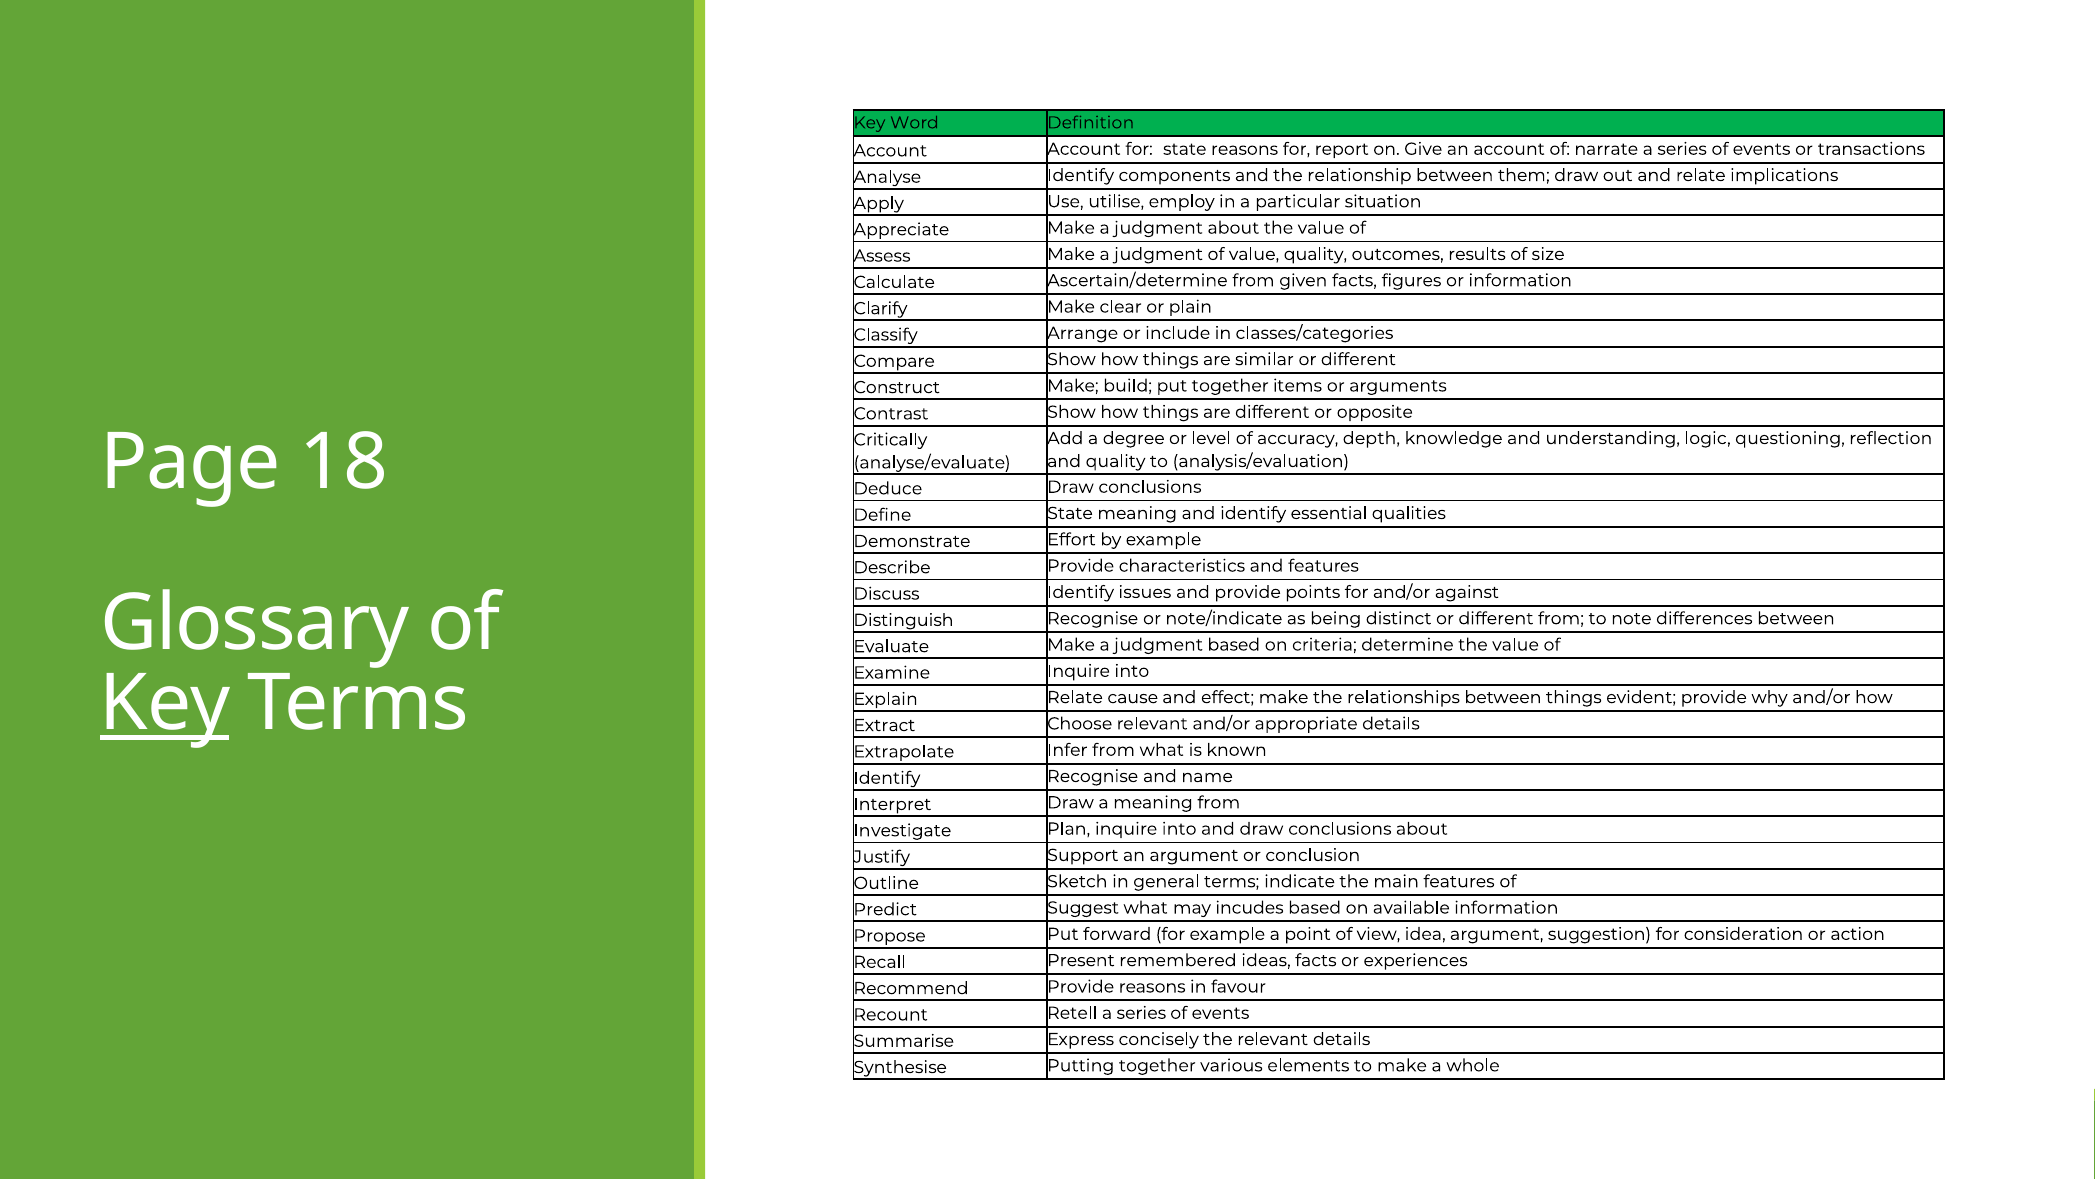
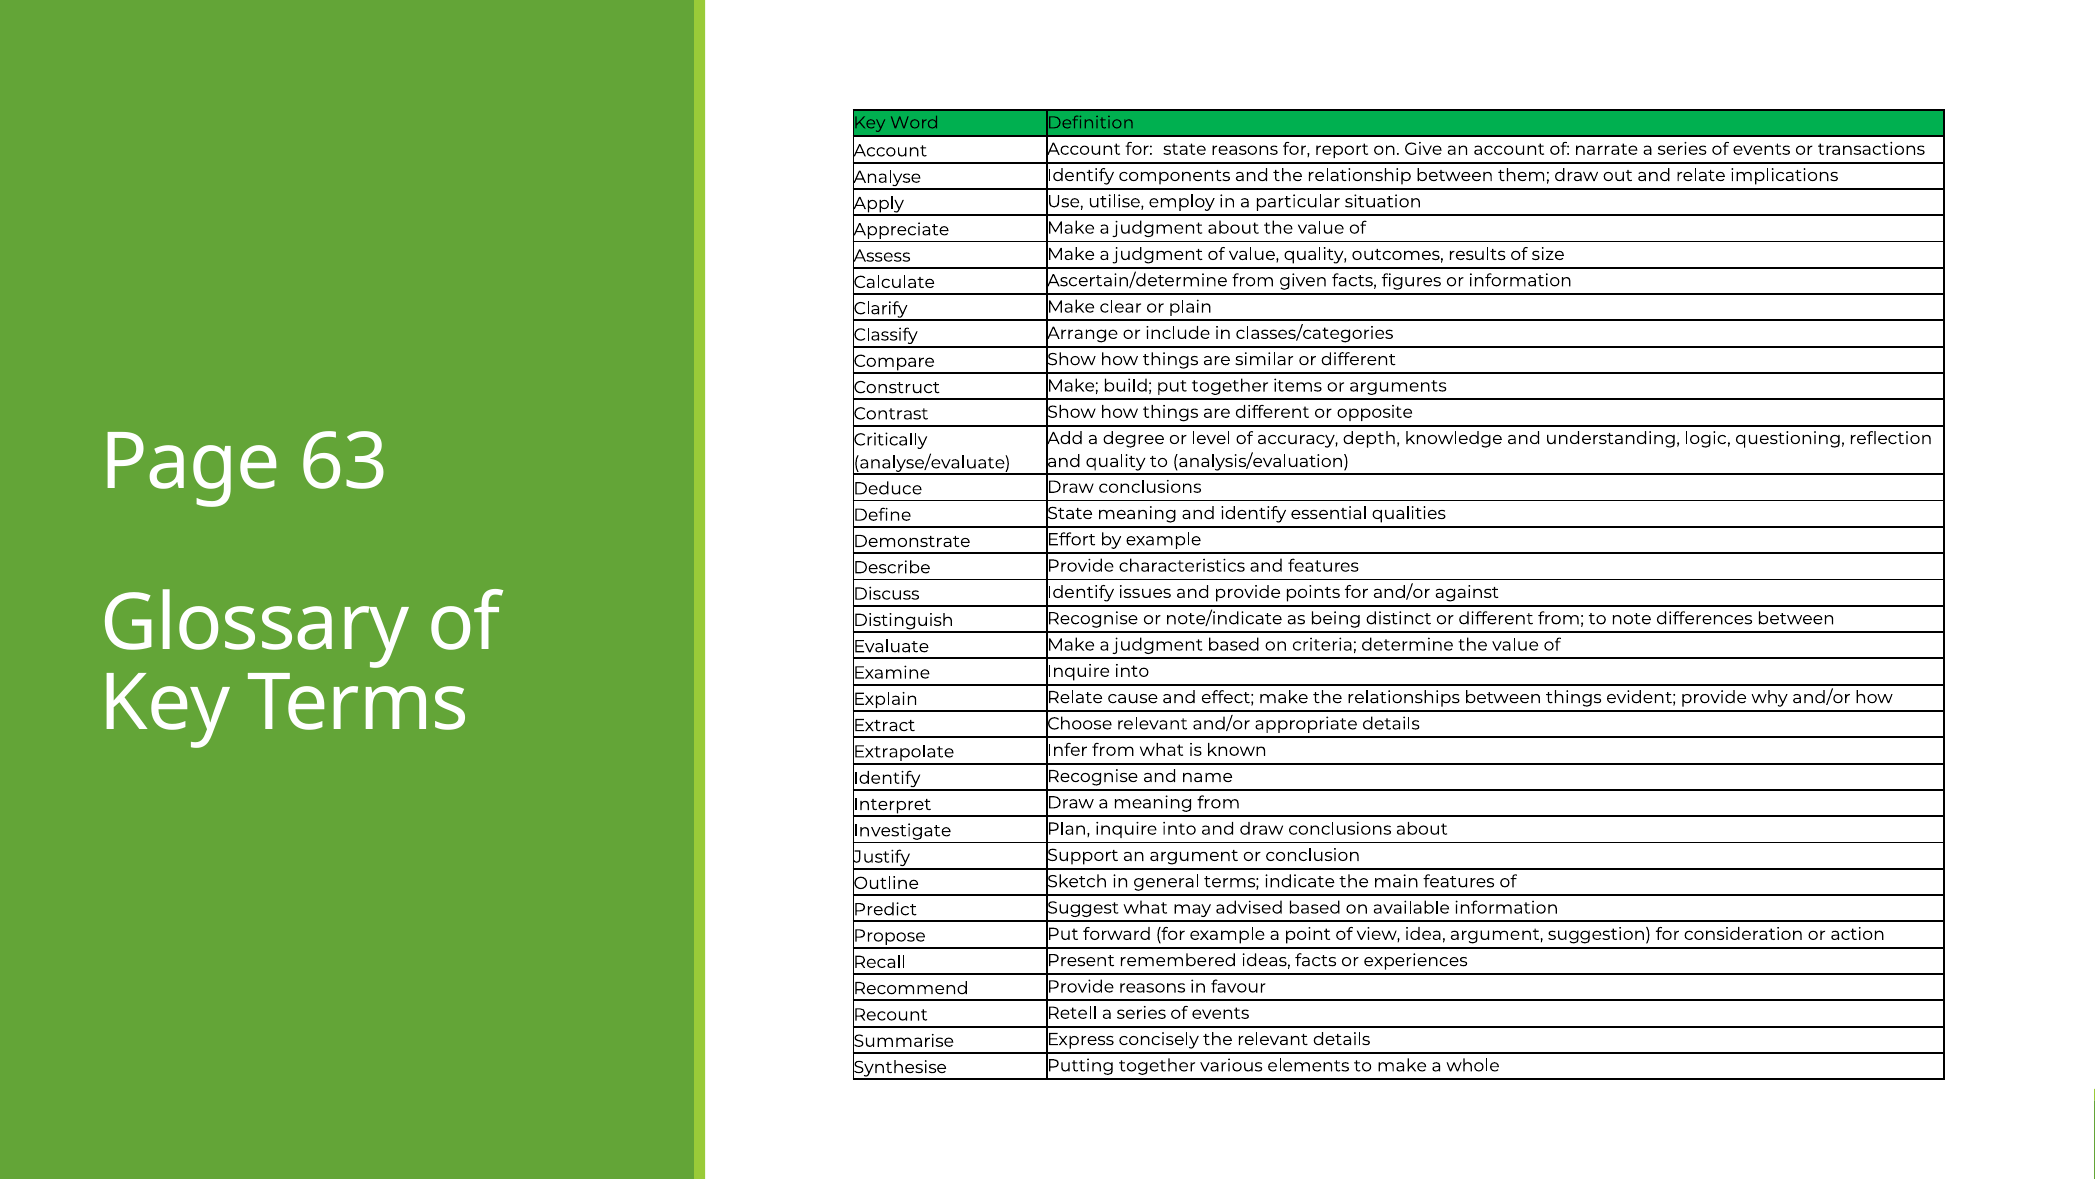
18: 18 -> 63
Key at (165, 703) underline: present -> none
incudes: incudes -> advised
